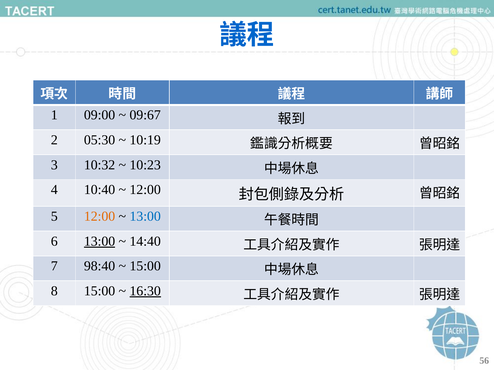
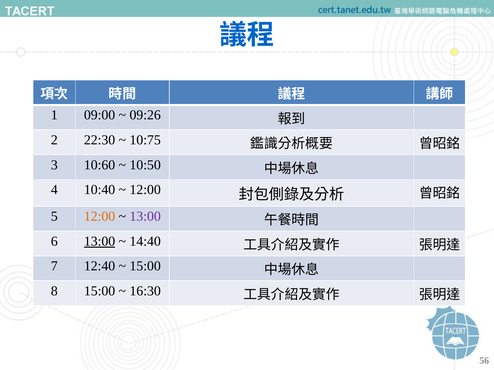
09:67: 09:67 -> 09:26
05:30: 05:30 -> 22:30
10:19: 10:19 -> 10:75
10:32: 10:32 -> 10:60
10:23: 10:23 -> 10:50
13:00 at (145, 217) colour: blue -> purple
98:40: 98:40 -> 12:40
16:30 underline: present -> none
